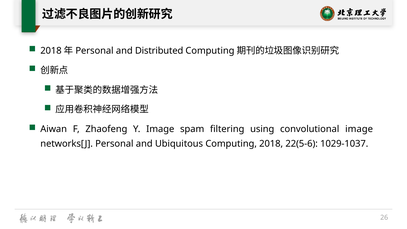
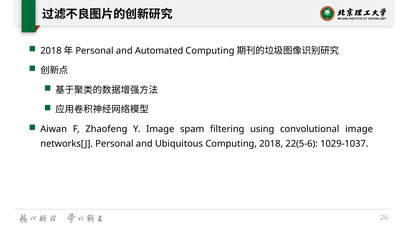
Distributed: Distributed -> Automated
